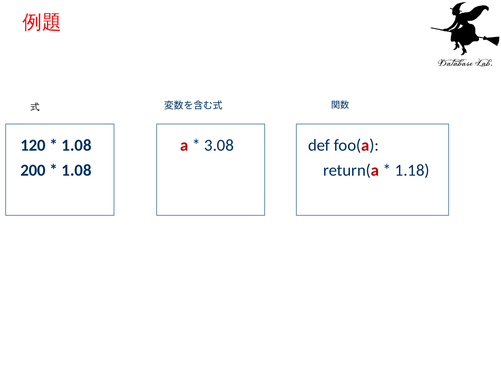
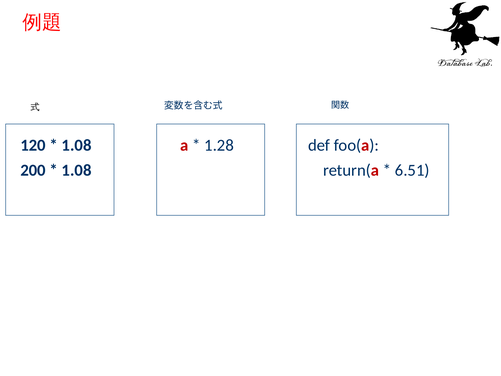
3.08: 3.08 -> 1.28
1.18: 1.18 -> 6.51
